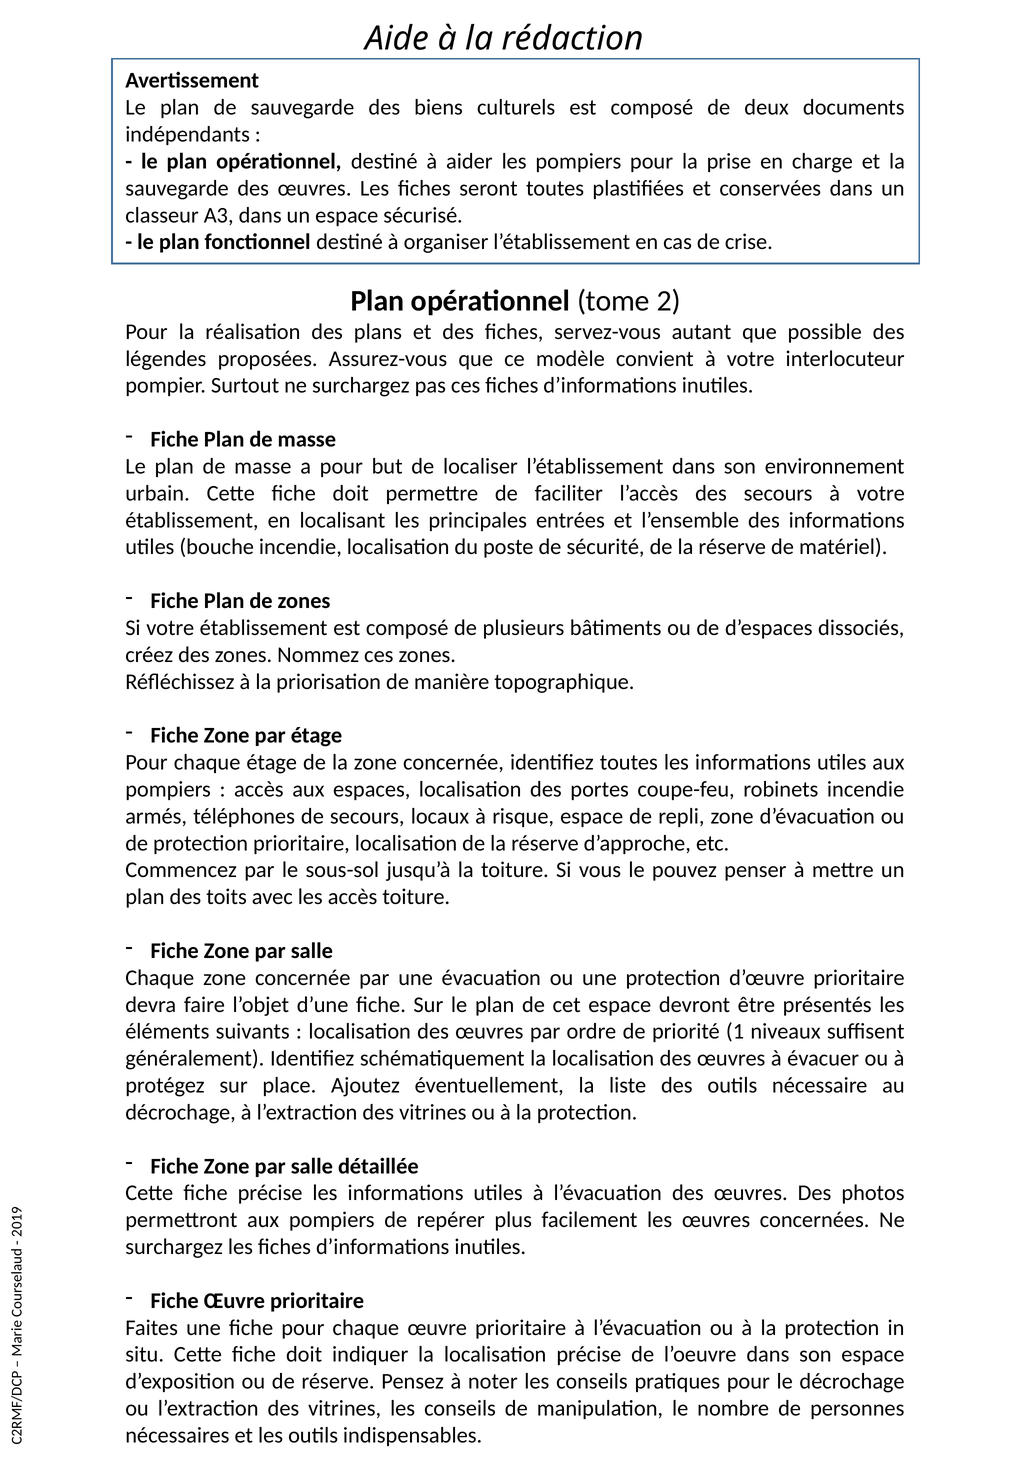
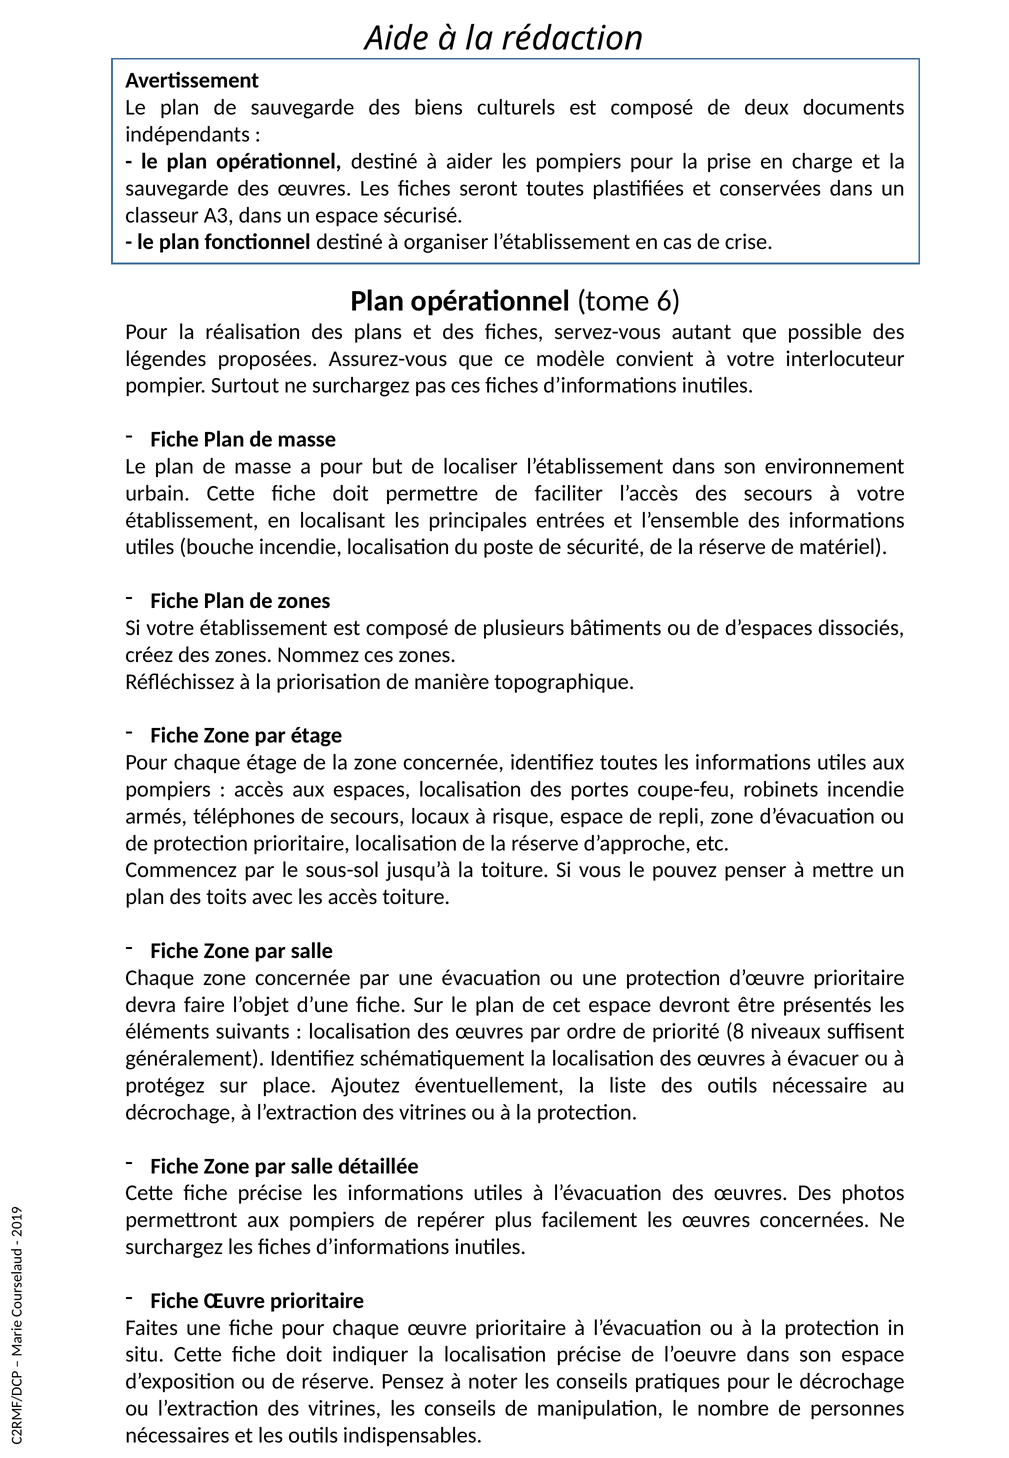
tome 2: 2 -> 6
priorité 1: 1 -> 8
